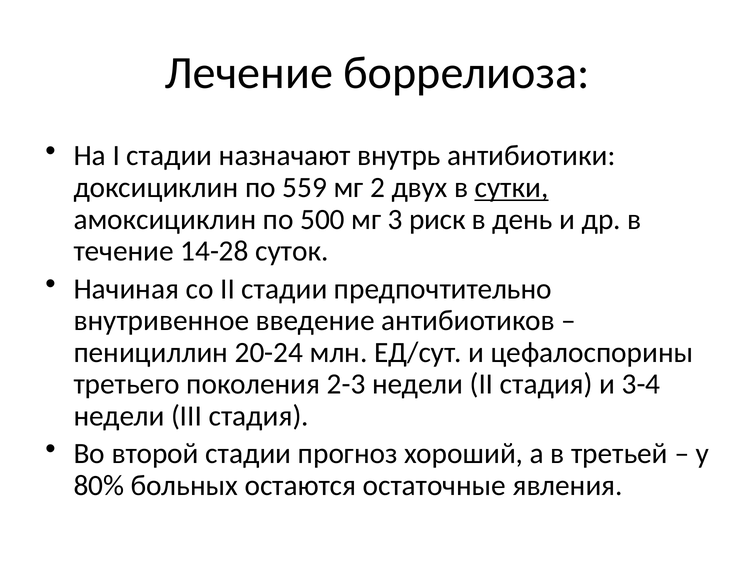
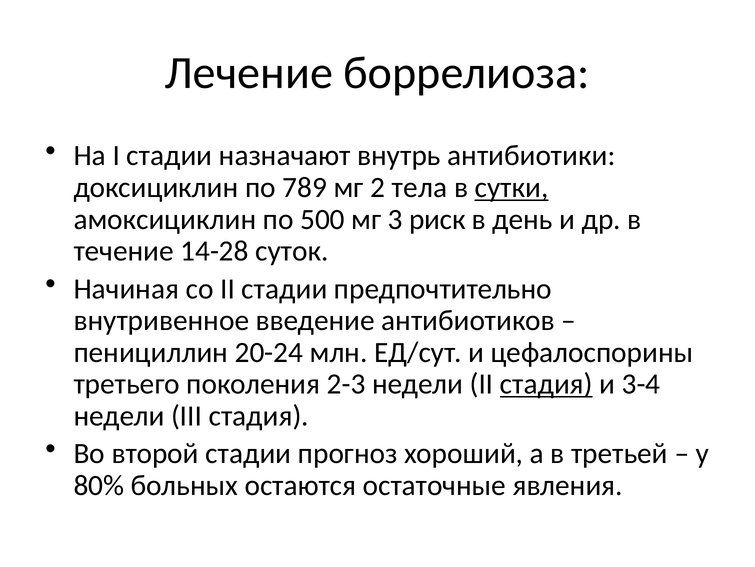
559: 559 -> 789
двух: двух -> тела
стадия at (546, 384) underline: none -> present
